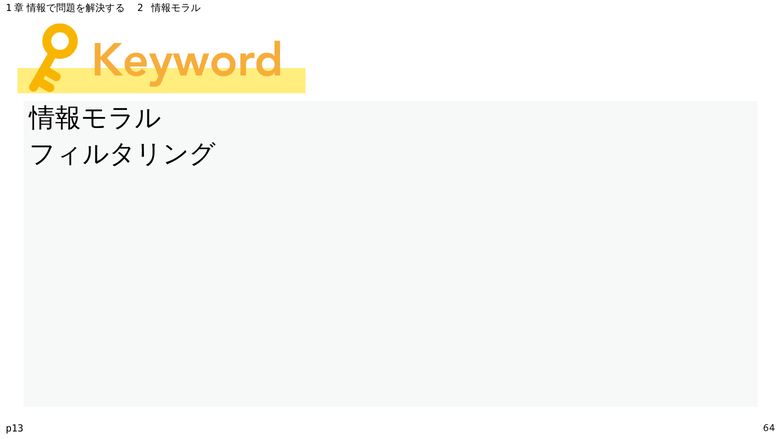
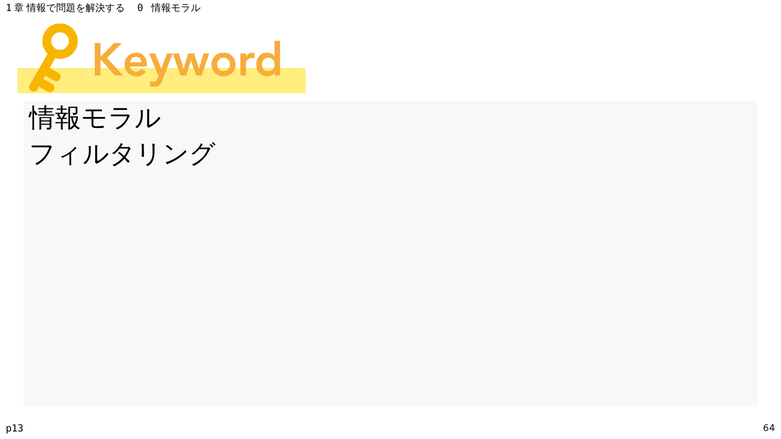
2: 2 -> 0
